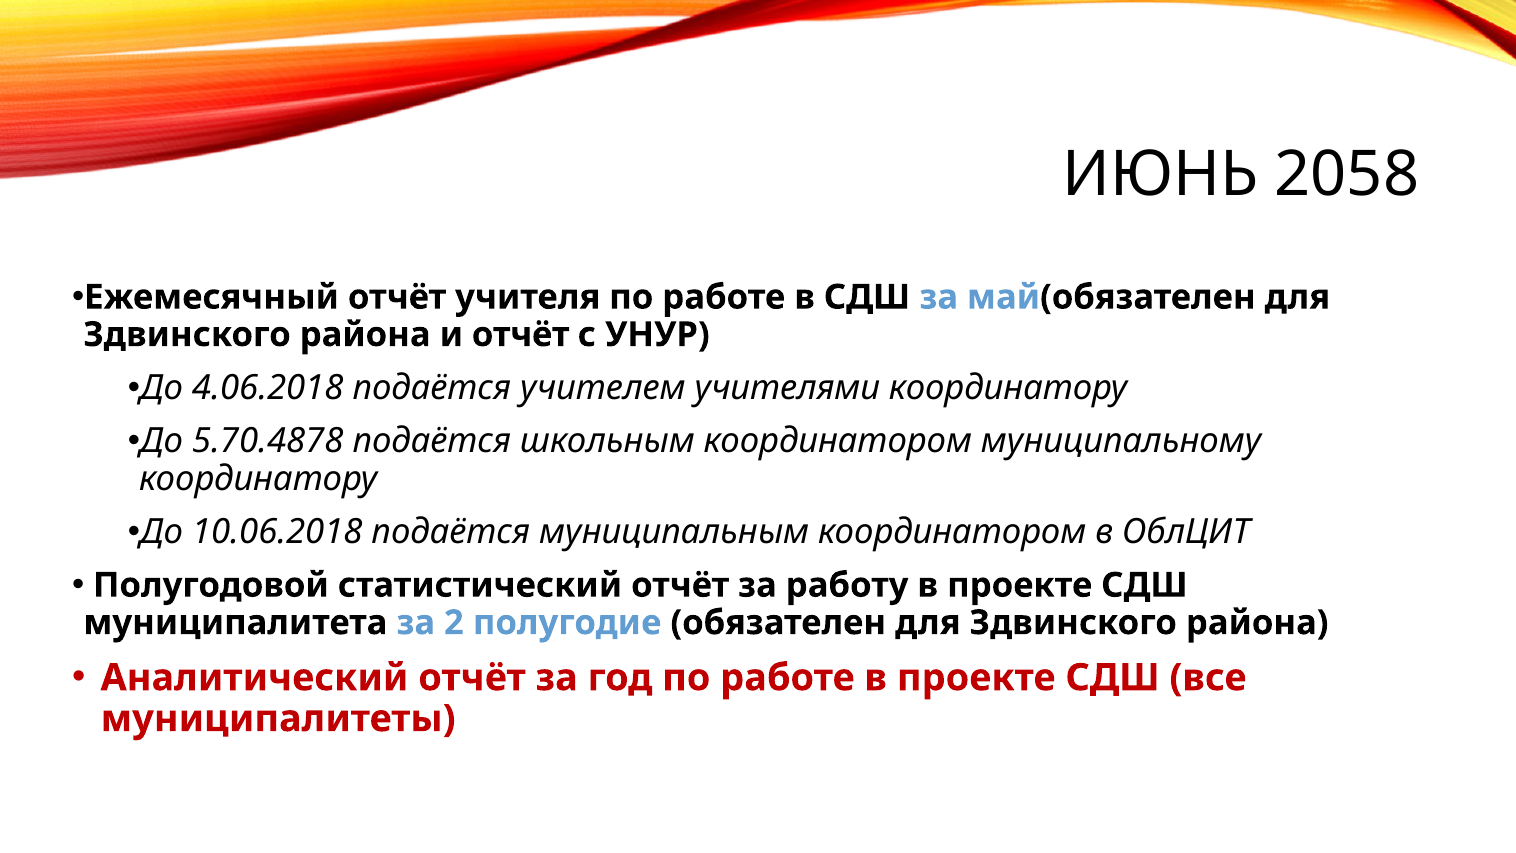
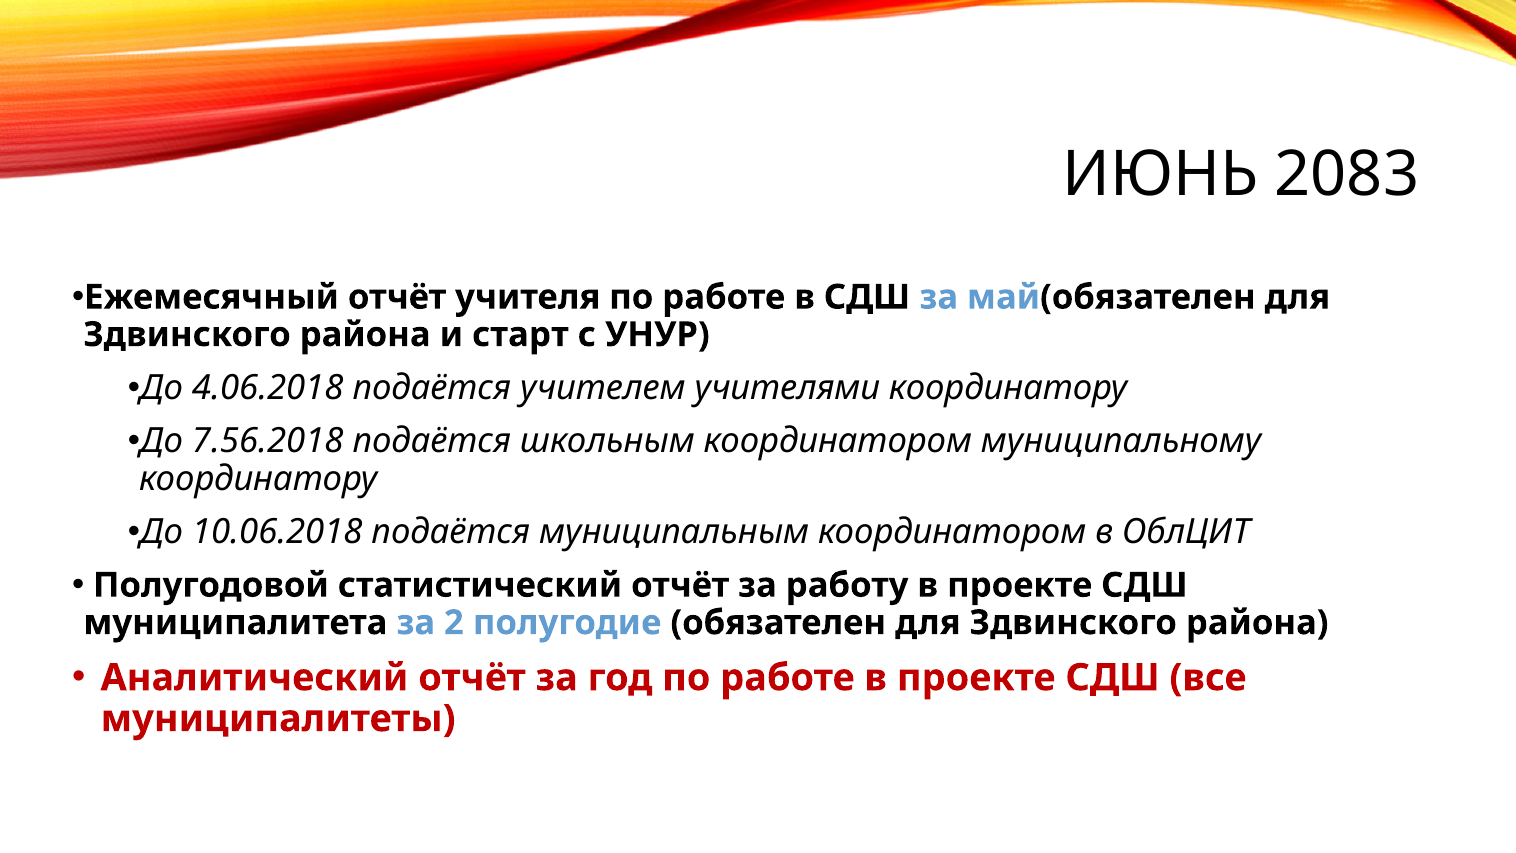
2058: 2058 -> 2083
и отчёт: отчёт -> старт
5.70.4878: 5.70.4878 -> 7.56.2018
